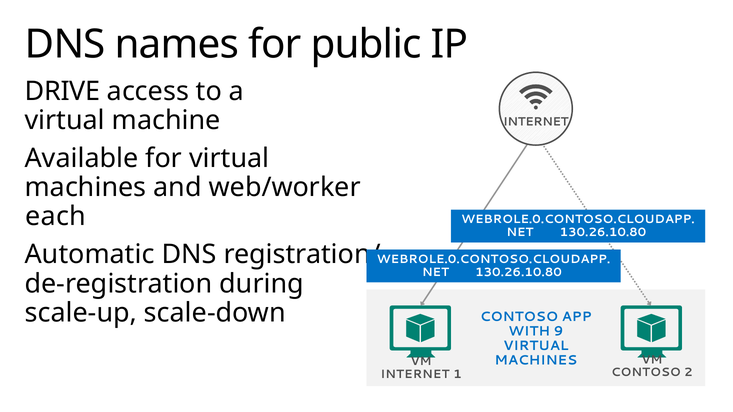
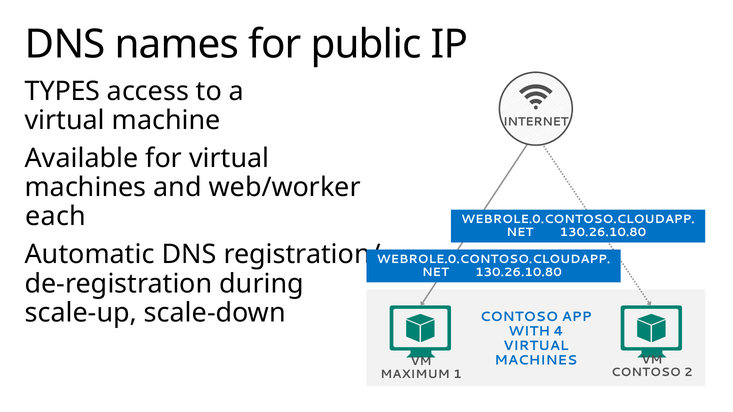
DRIVE: DRIVE -> TYPES
9: 9 -> 4
INTERNET at (415, 374): INTERNET -> MAXIMUM
